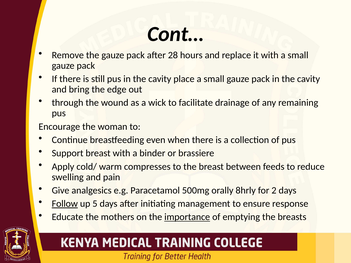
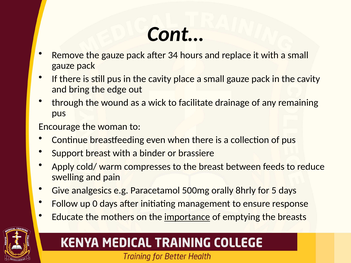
28: 28 -> 34
2: 2 -> 5
Follow underline: present -> none
5: 5 -> 0
